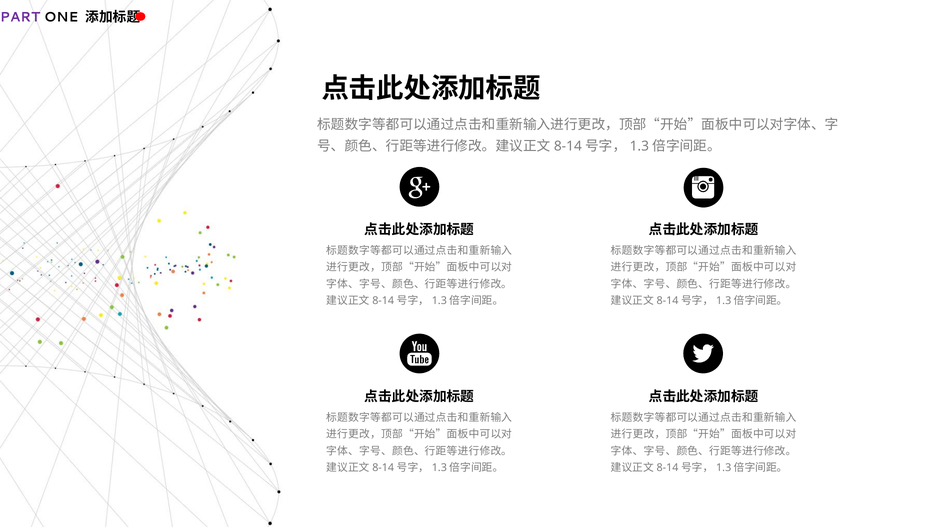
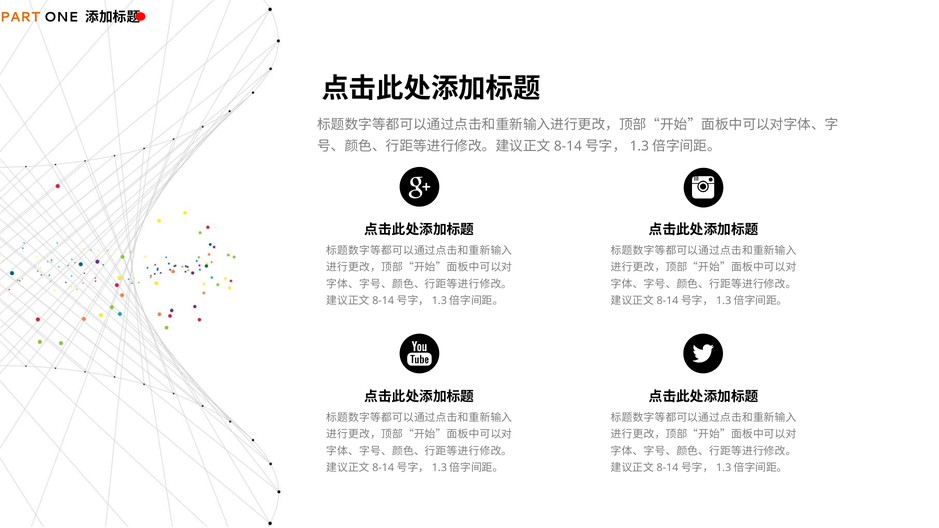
PART colour: purple -> orange
